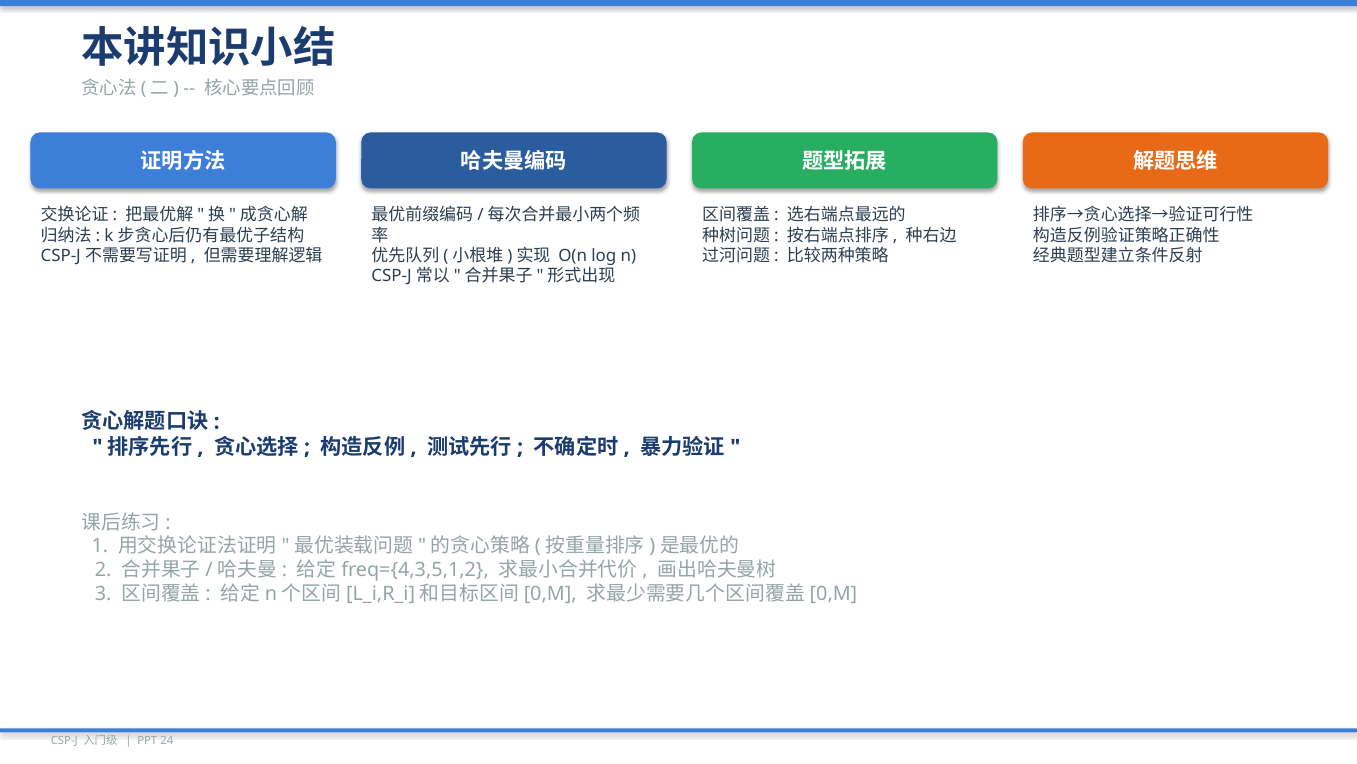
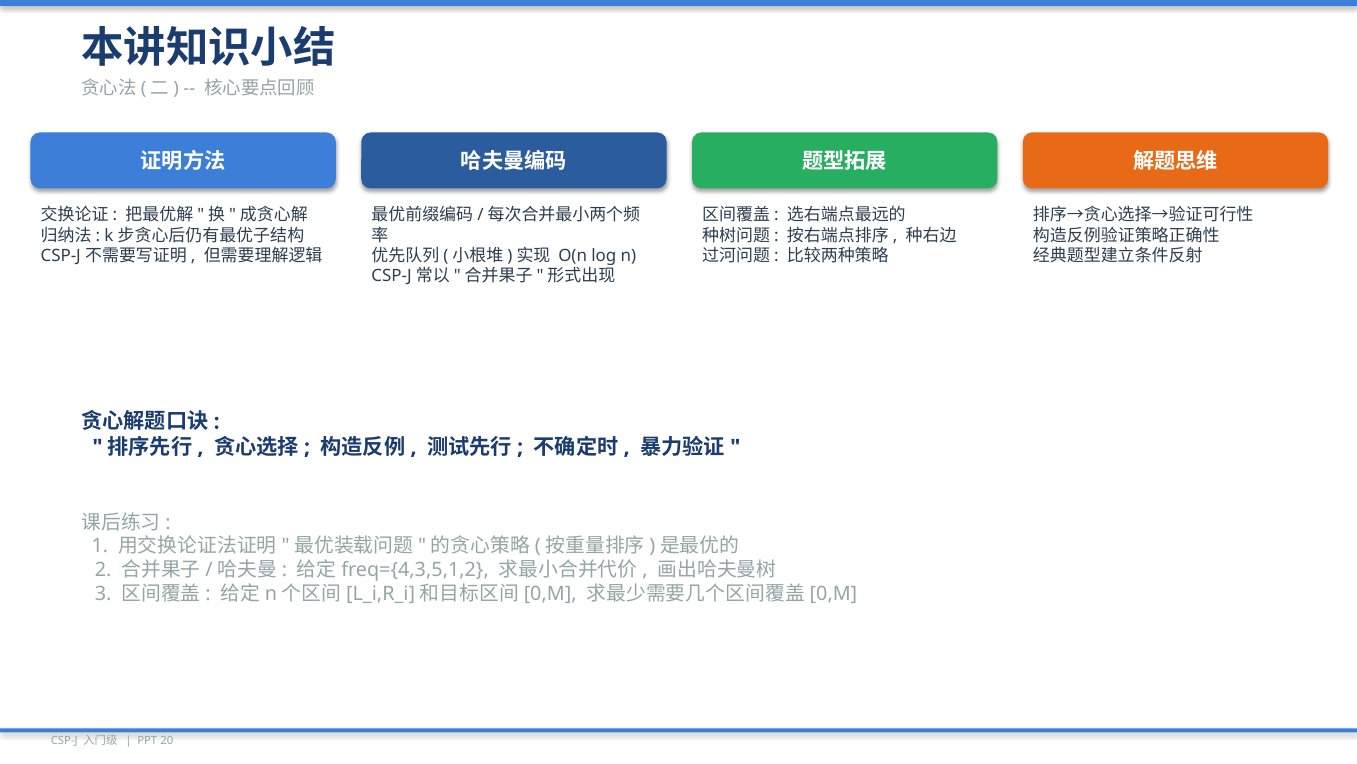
24: 24 -> 20
